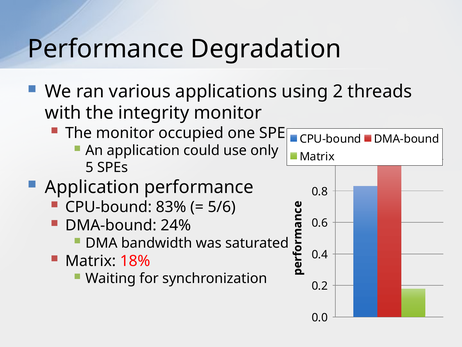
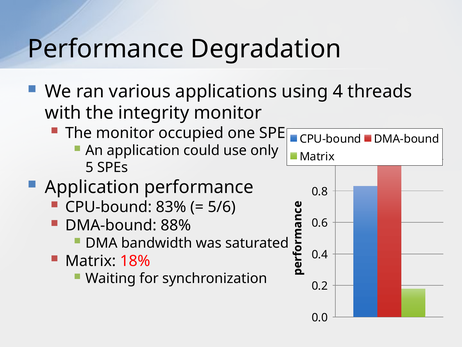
2: 2 -> 4
24%: 24% -> 88%
